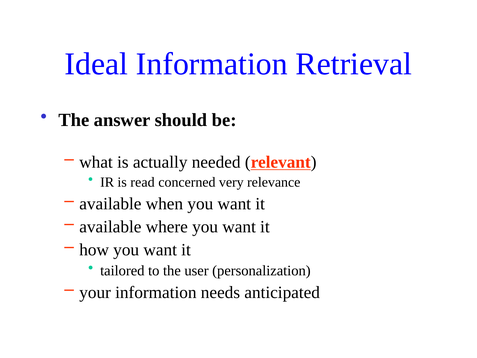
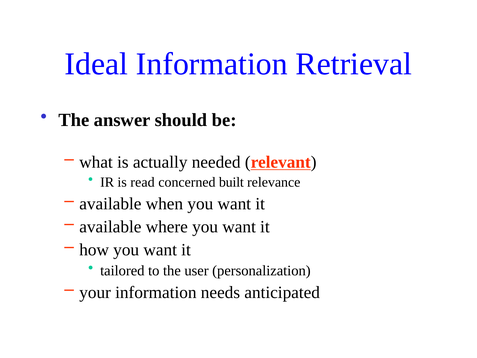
very: very -> built
